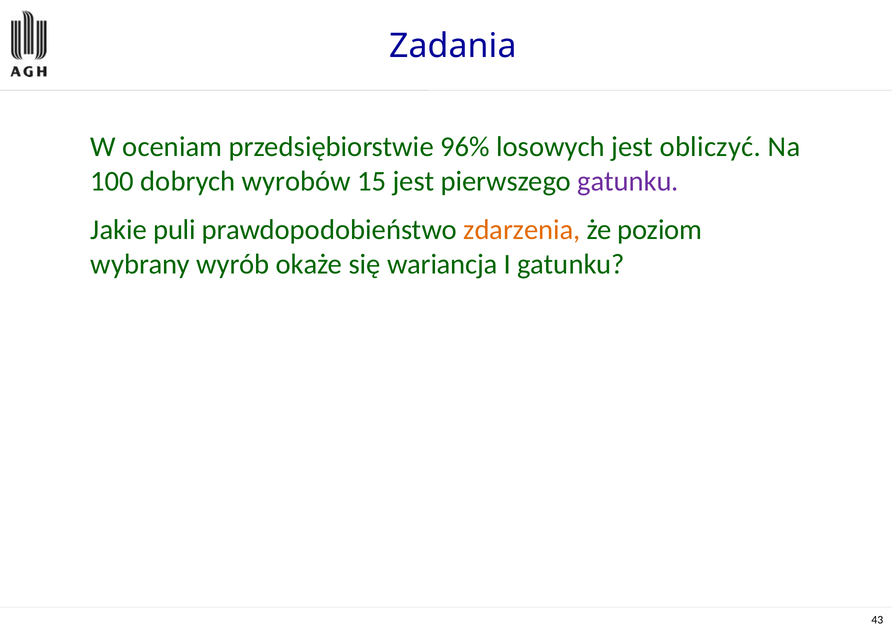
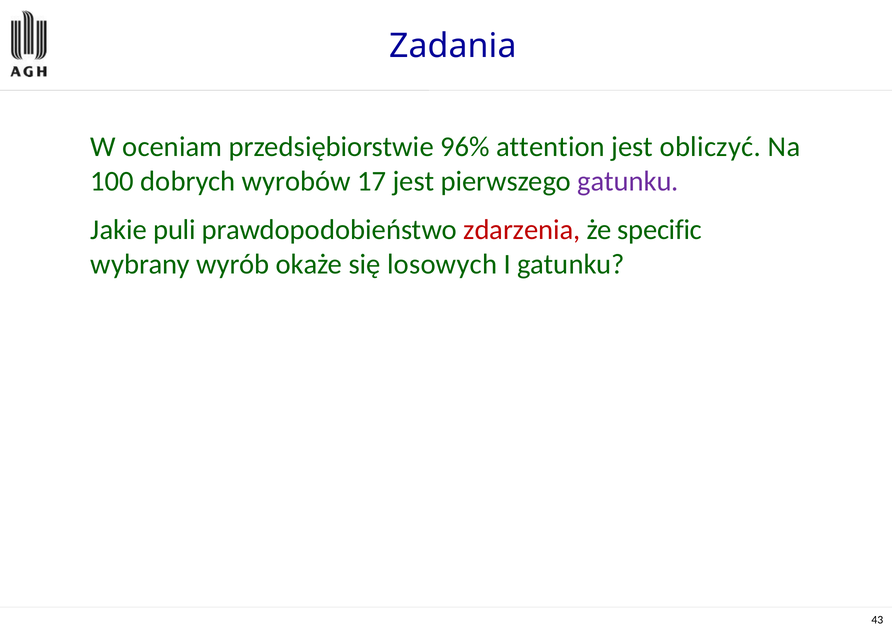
losowych: losowych -> attention
15: 15 -> 17
zdarzenia colour: orange -> red
poziom: poziom -> specific
wariancja: wariancja -> losowych
